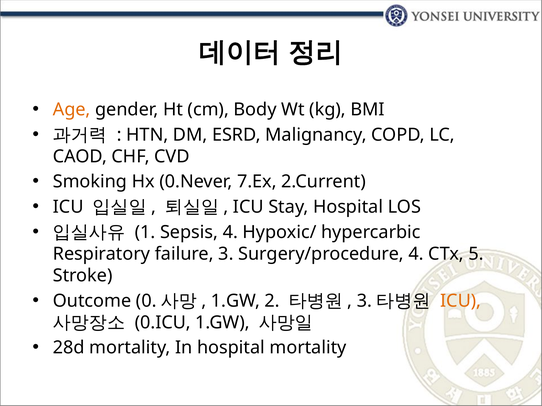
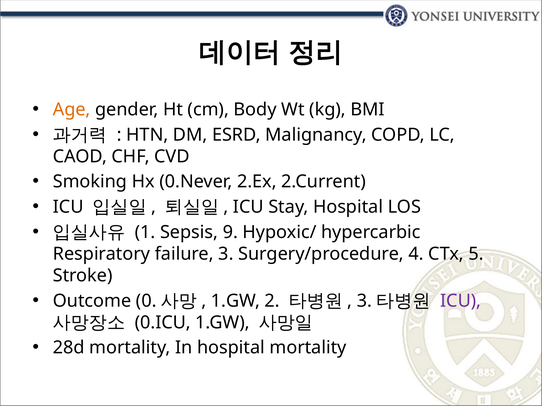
7.Ex: 7.Ex -> 2.Ex
Sepsis 4: 4 -> 9
ICU at (461, 301) colour: orange -> purple
